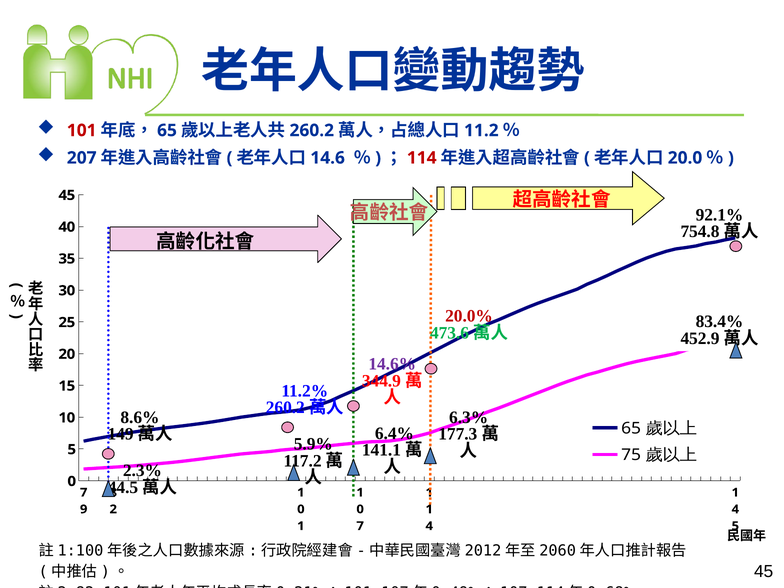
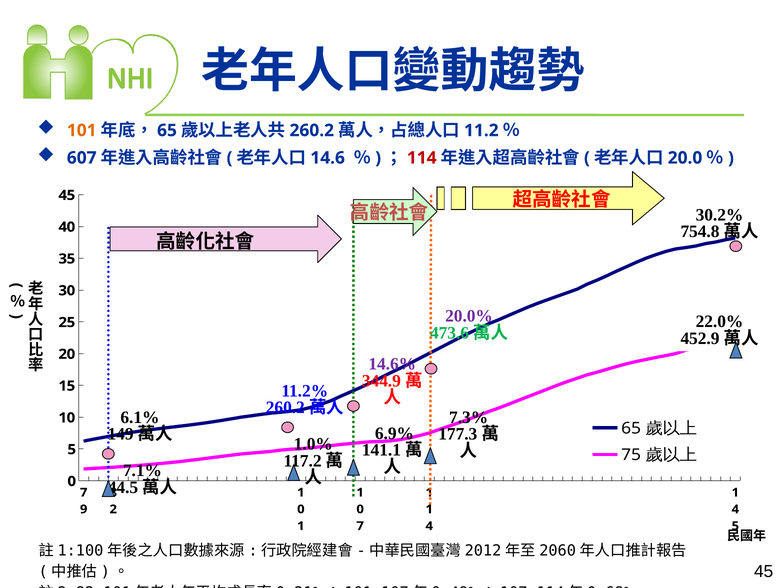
101 colour: red -> orange
207: 207 -> 607
92.1%: 92.1% -> 30.2%
20.0% colour: red -> purple
83.4%: 83.4% -> 22.0%
8.6%: 8.6% -> 6.1%
6.3%: 6.3% -> 7.3%
6.4%: 6.4% -> 6.9%
5.9%: 5.9% -> 1.0%
2.3%: 2.3% -> 7.1%
